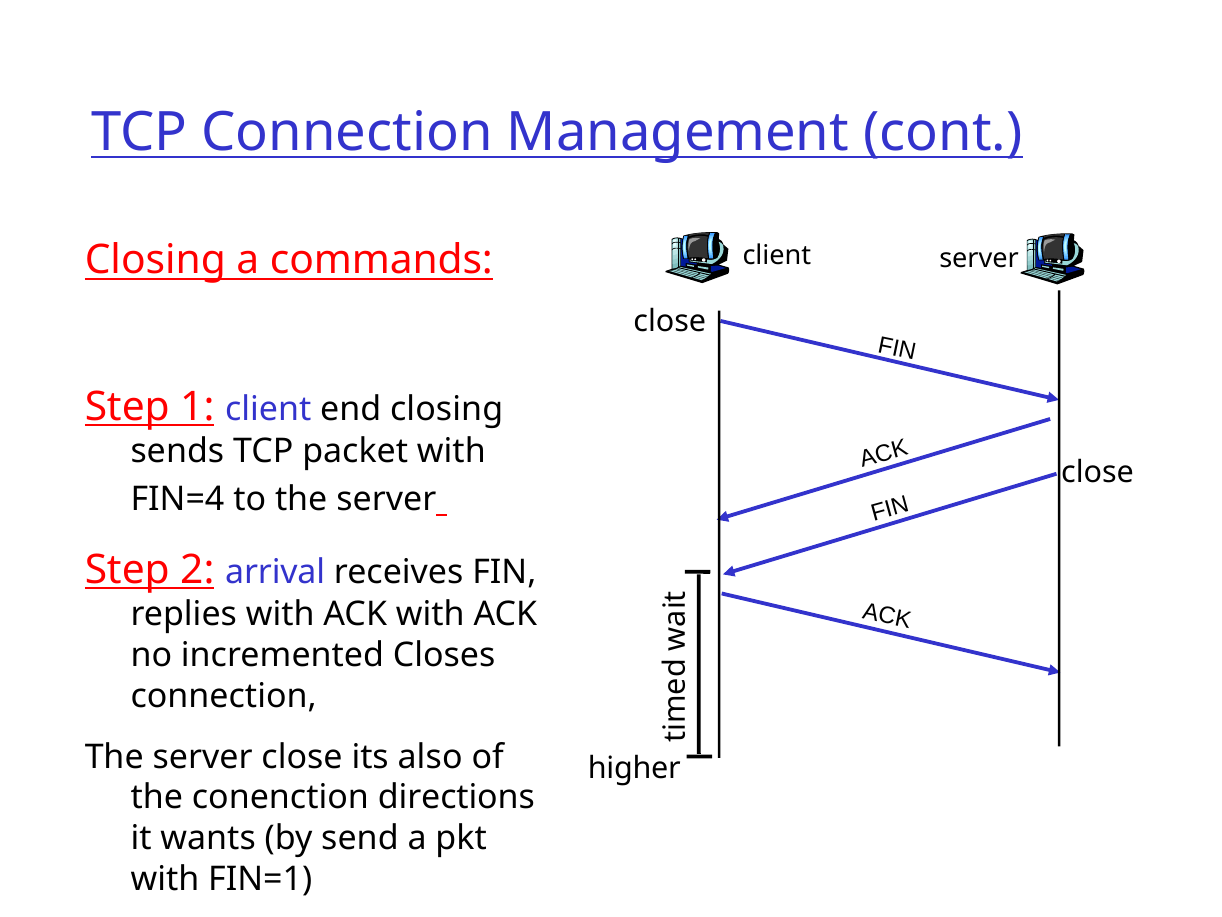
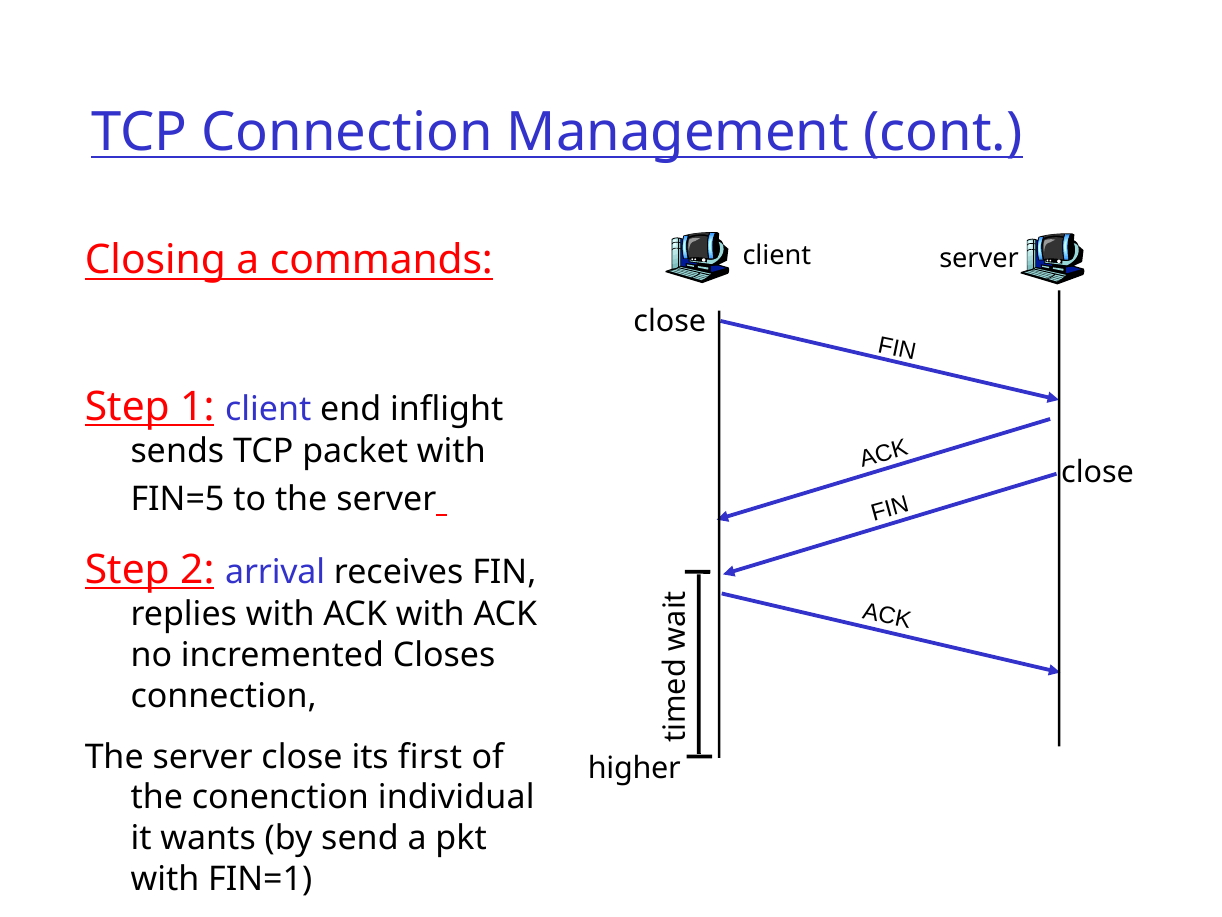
end closing: closing -> inflight
FIN=4: FIN=4 -> FIN=5
also: also -> first
directions: directions -> individual
